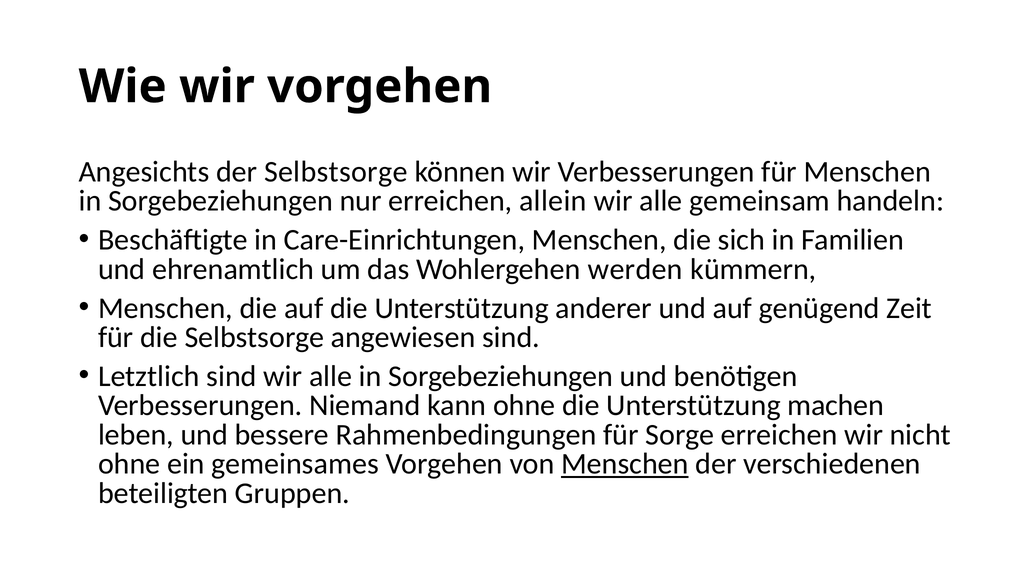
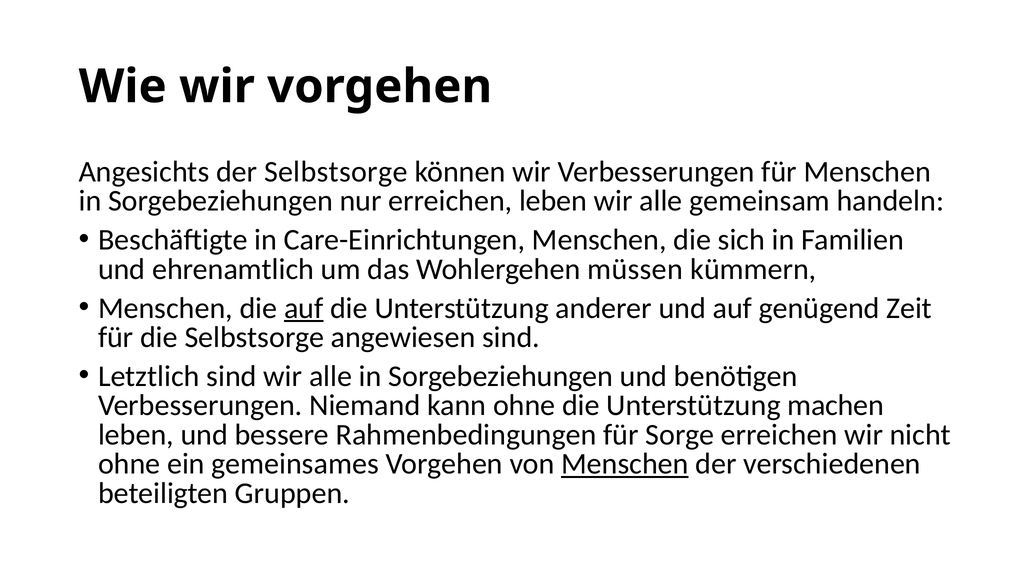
erreichen allein: allein -> leben
werden: werden -> müssen
auf at (304, 308) underline: none -> present
